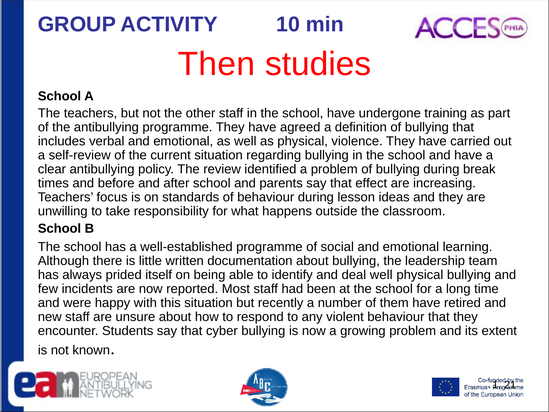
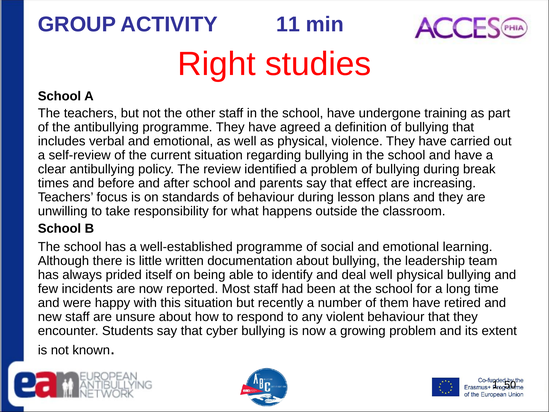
10: 10 -> 11
Then: Then -> Right
ideas: ideas -> plans
21: 21 -> 50
